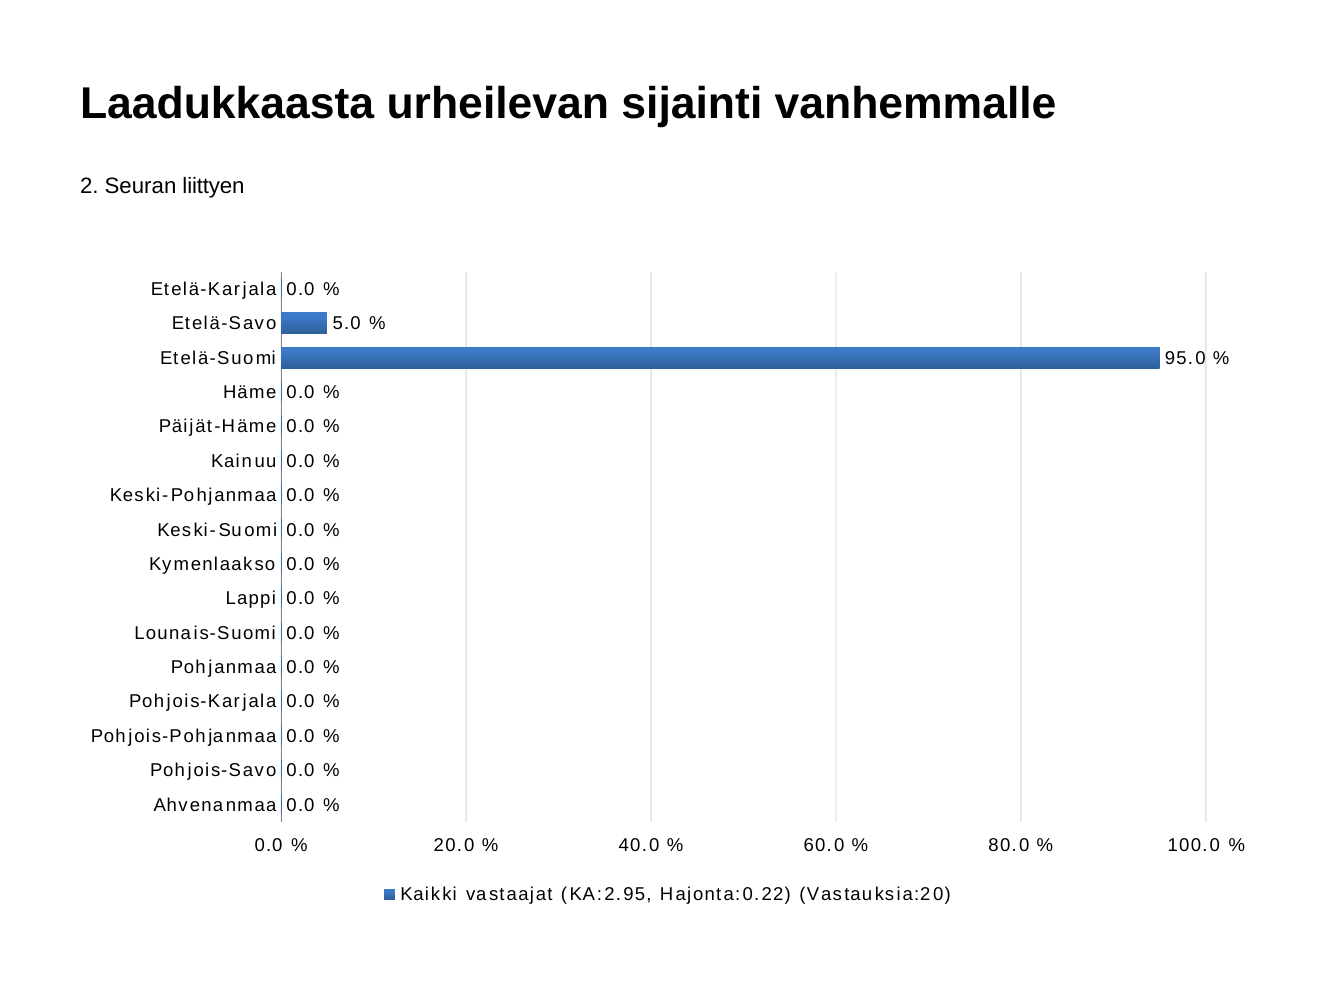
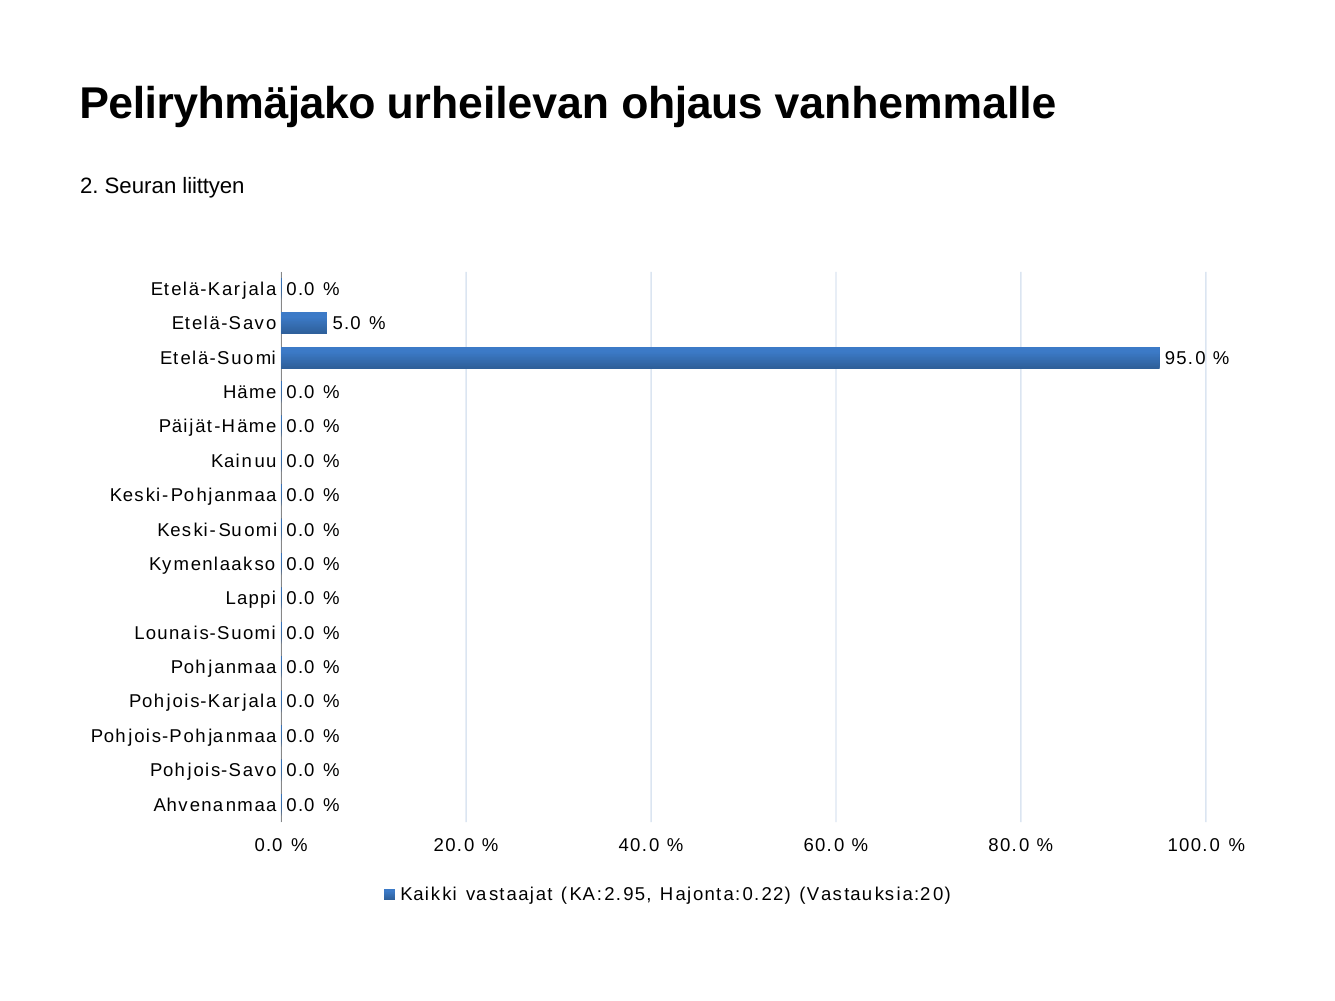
Laadukkaasta: Laadukkaasta -> Peliryhmäjako
sijainti: sijainti -> ohjaus
